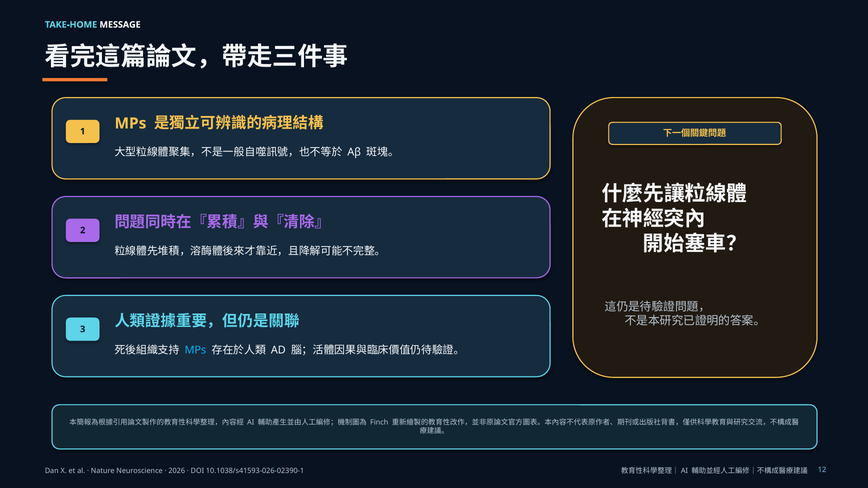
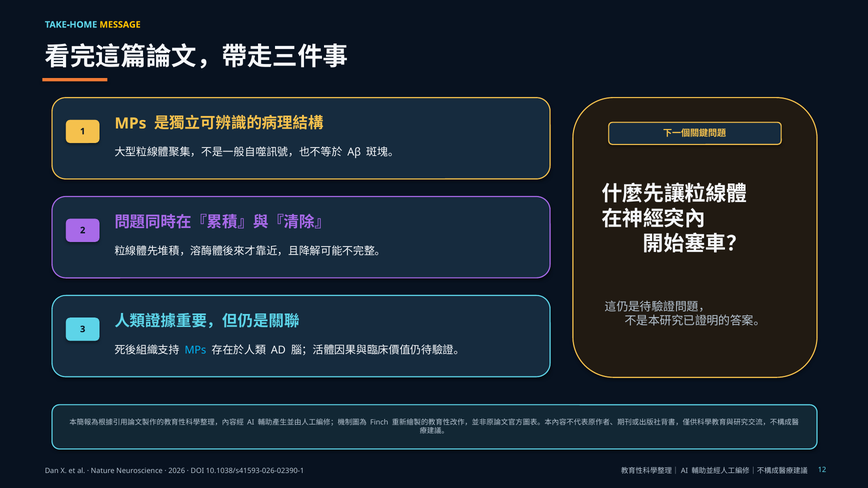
MESSAGE colour: white -> yellow
